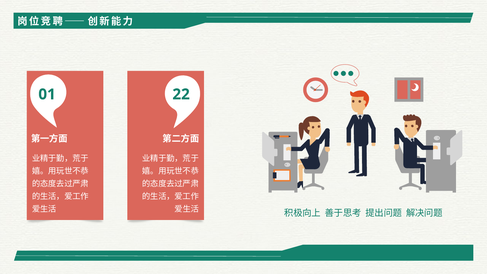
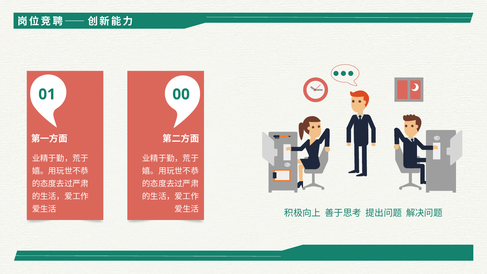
22: 22 -> 00
